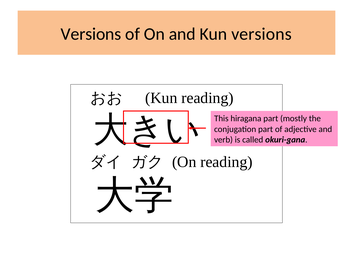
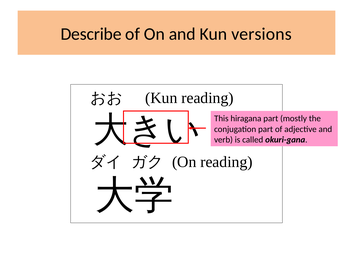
Versions at (91, 34): Versions -> Describe
